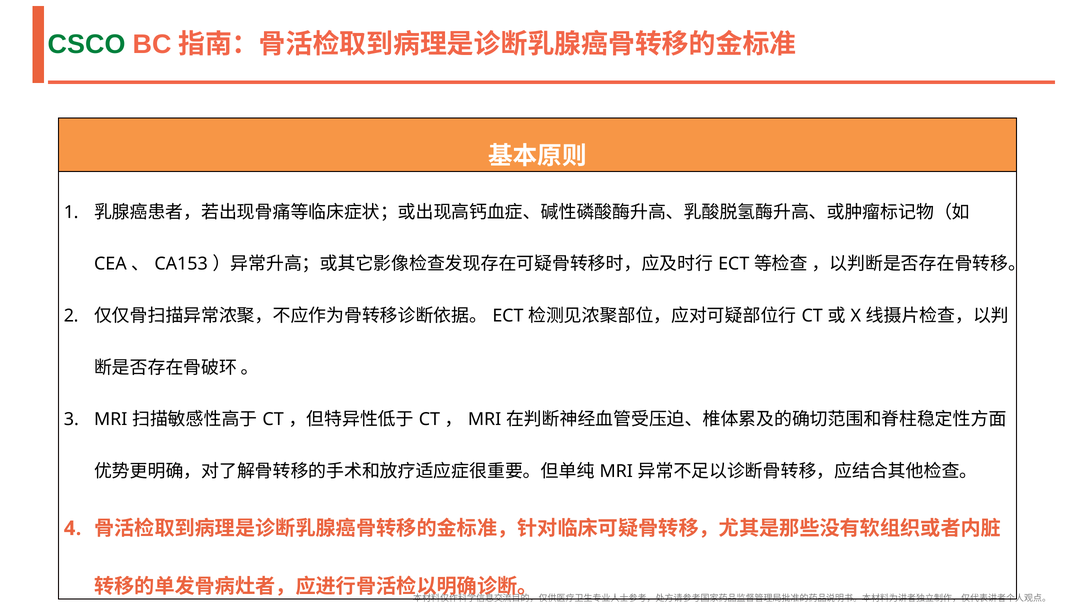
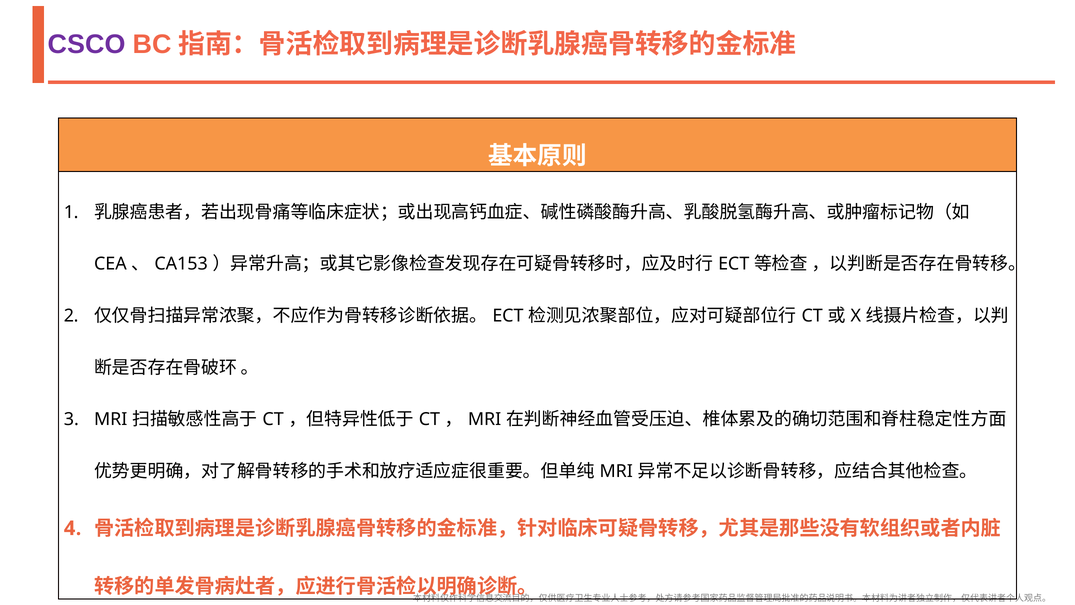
CSCO colour: green -> purple
